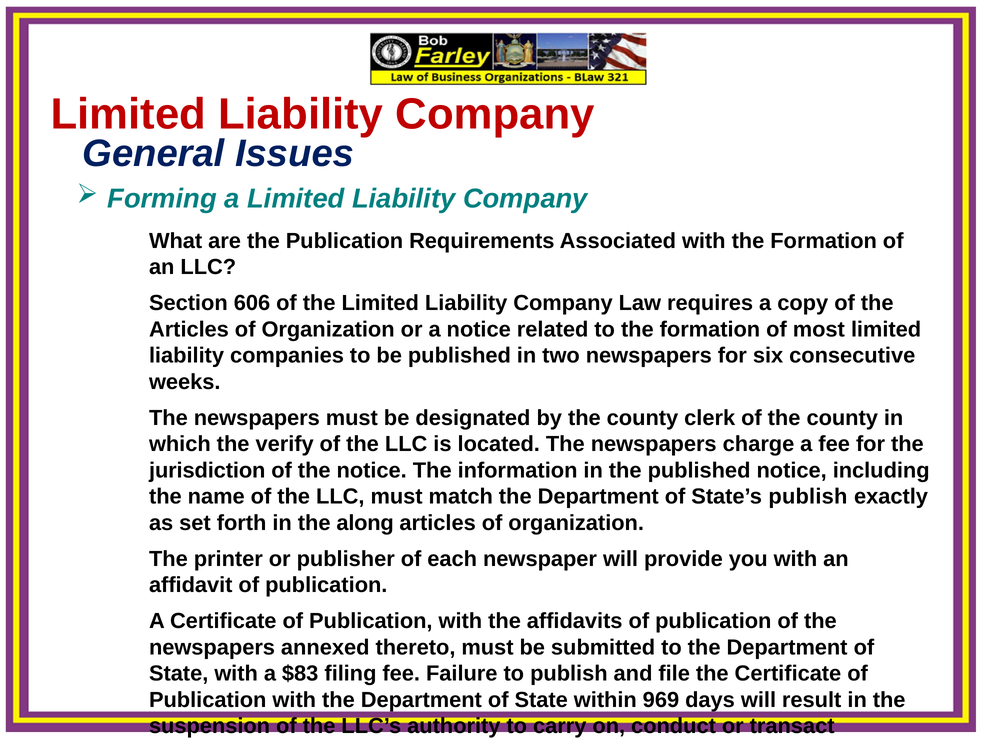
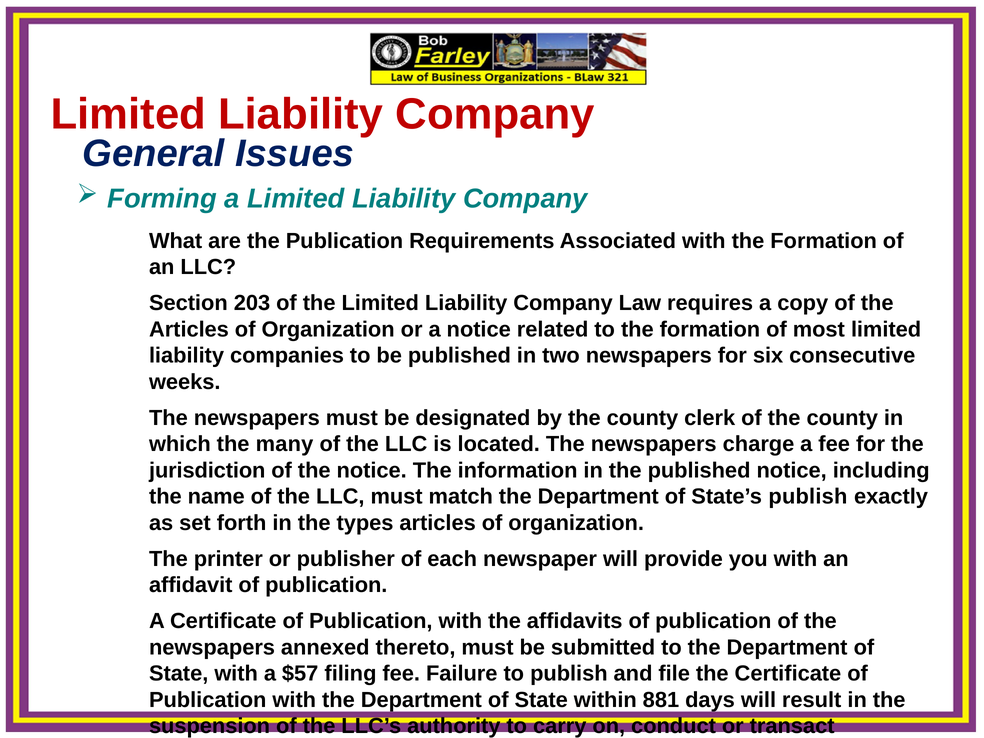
606: 606 -> 203
verify: verify -> many
along: along -> types
$83: $83 -> $57
969: 969 -> 881
